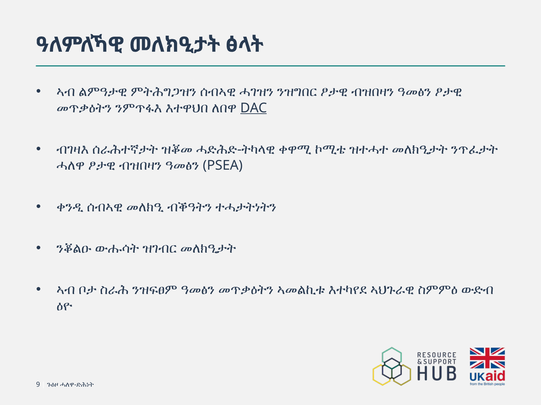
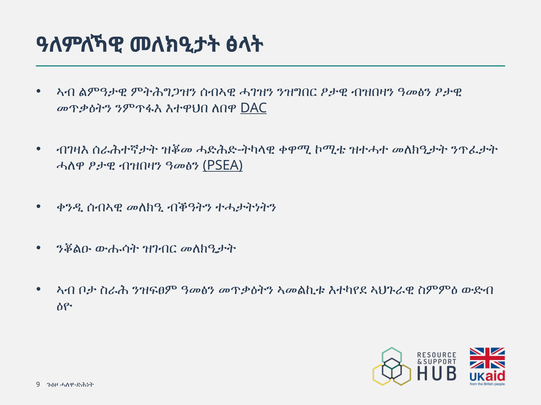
PSEA underline: none -> present
